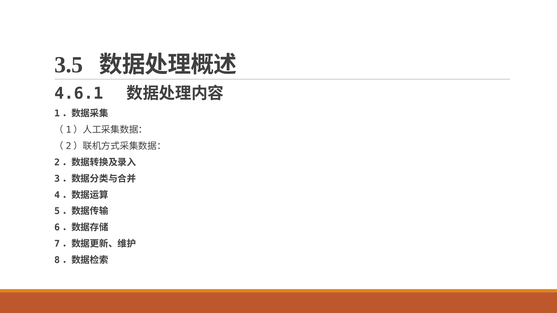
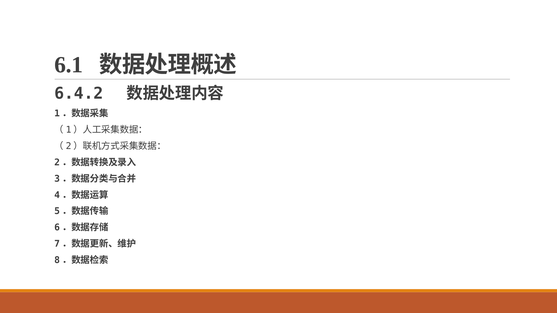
3.5: 3.5 -> 6.1
4.6.1: 4.6.1 -> 6.4.2
